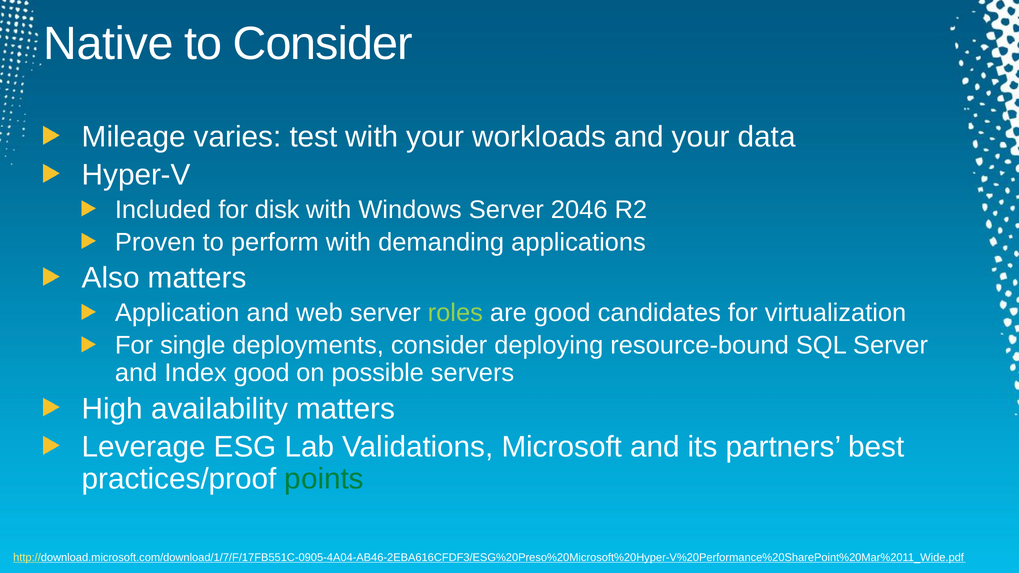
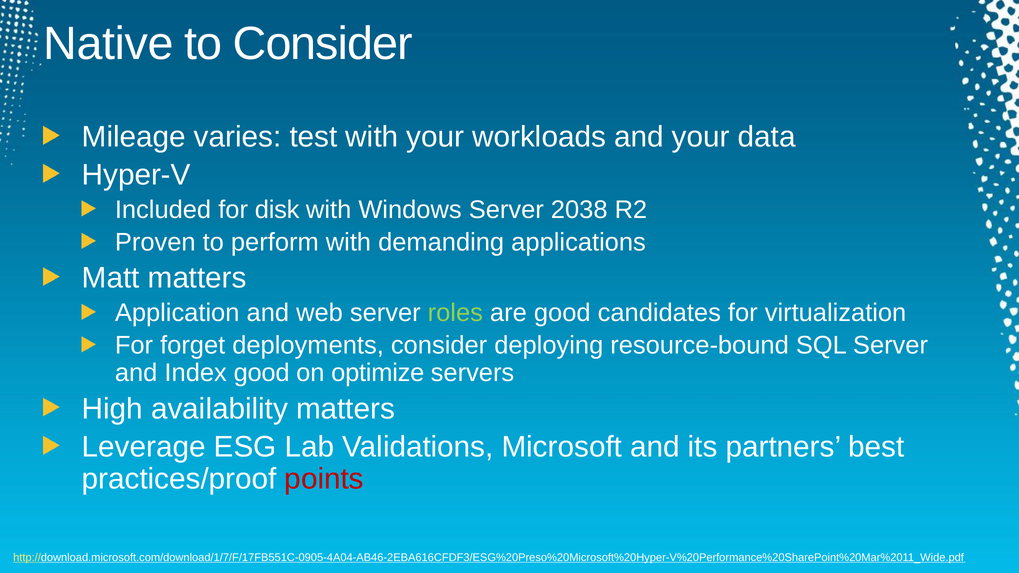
2046: 2046 -> 2038
Also: Also -> Matt
single: single -> forget
possible: possible -> optimize
points colour: green -> red
